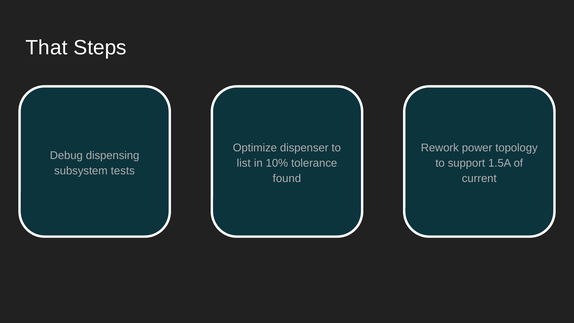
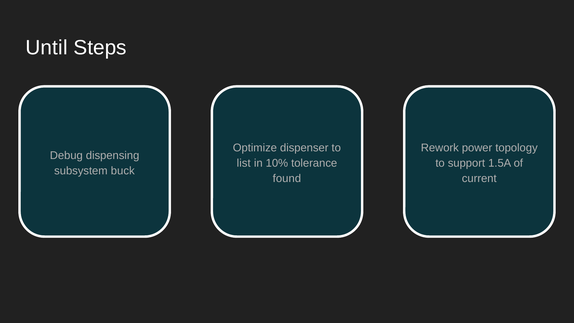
That: That -> Until
tests: tests -> buck
